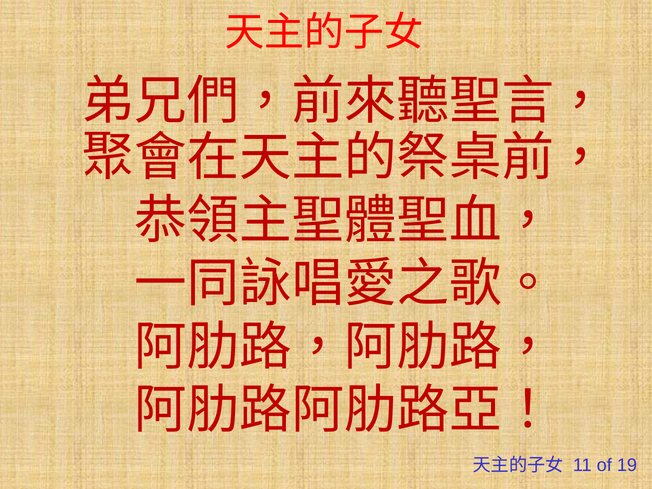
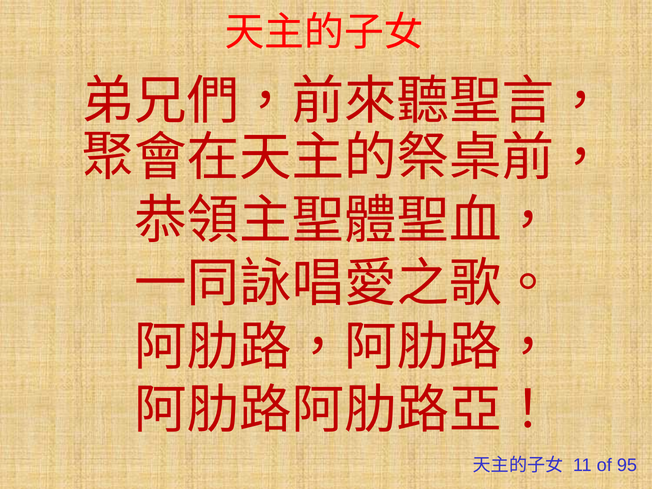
19: 19 -> 95
